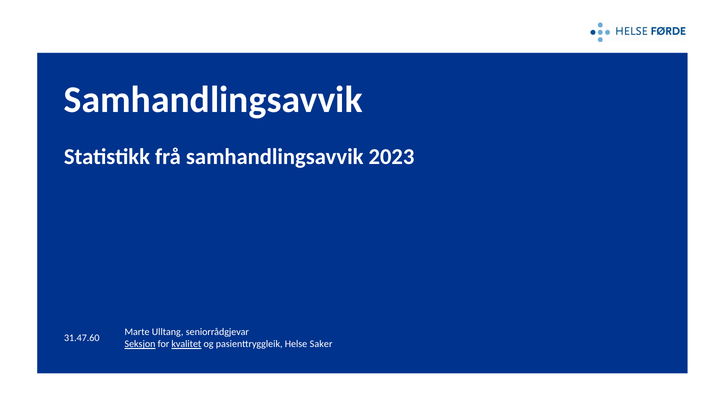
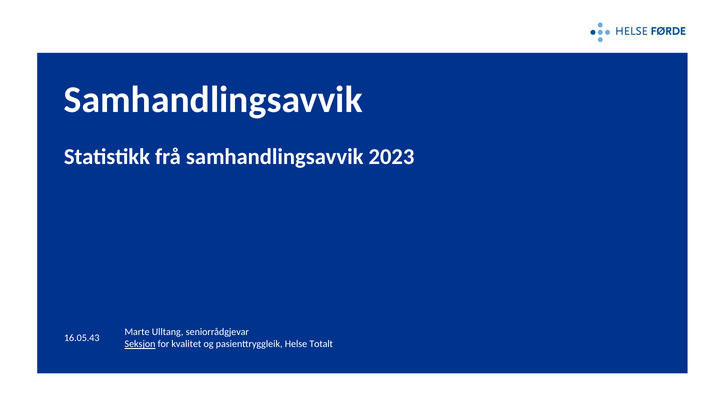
31.47.60: 31.47.60 -> 16.05.43
kvalitet underline: present -> none
Saker: Saker -> Totalt
